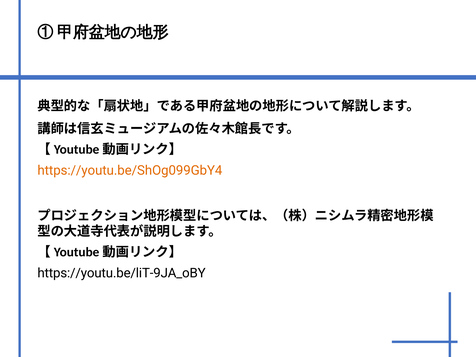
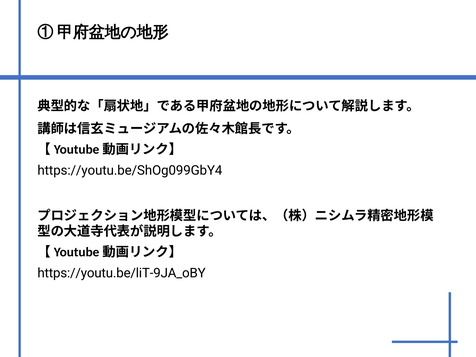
https://youtu.be/ShOg099GbY4 colour: orange -> black
